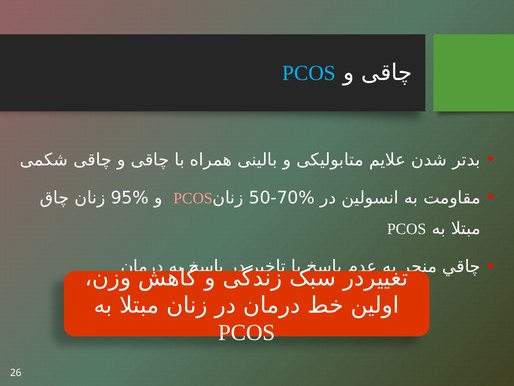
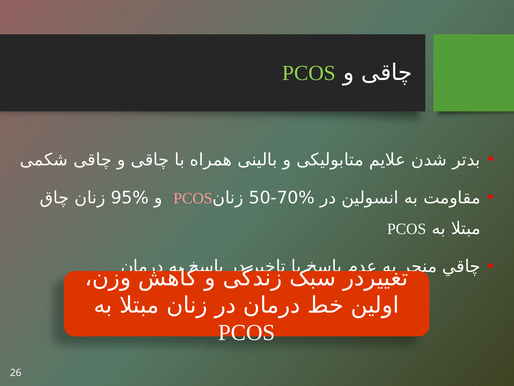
PCOS at (309, 73) colour: light blue -> light green
